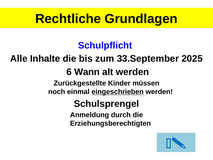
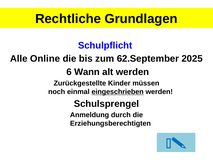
Inhalte: Inhalte -> Online
33.September: 33.September -> 62.September
